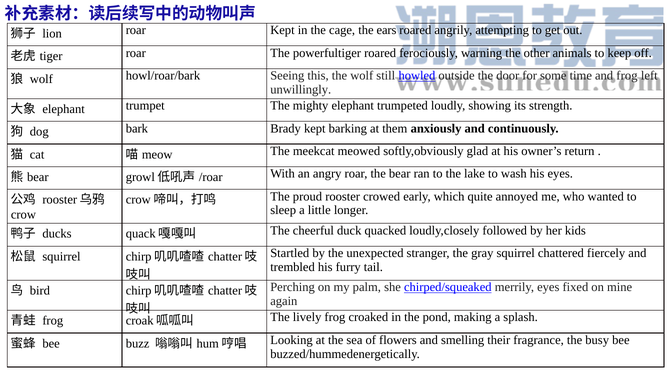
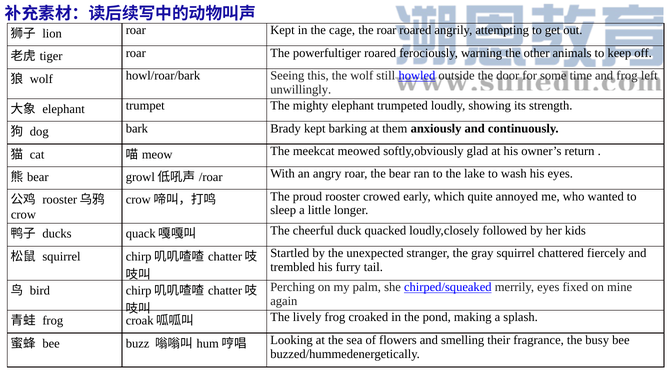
the ears: ears -> roar
